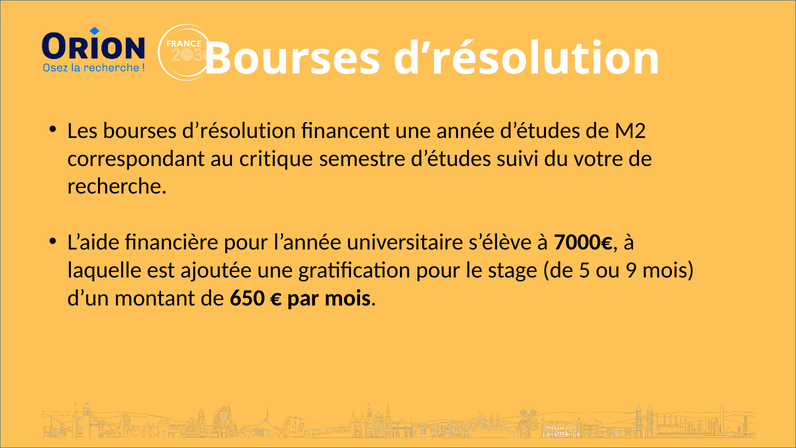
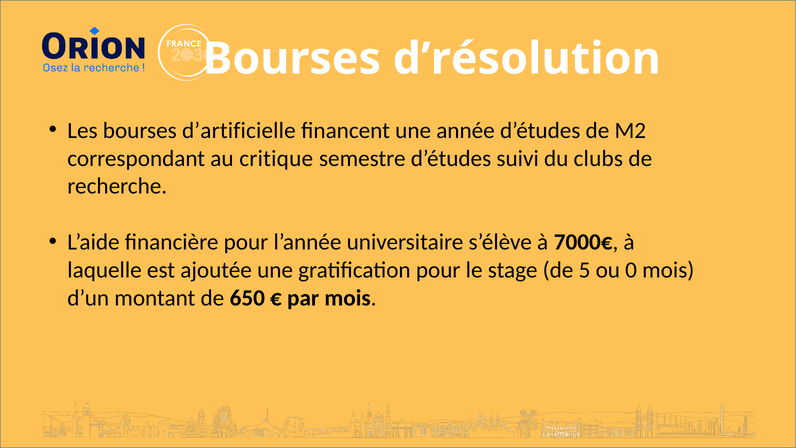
Les bourses d’résolution: d’résolution -> d’artificielle
votre: votre -> clubs
9: 9 -> 0
